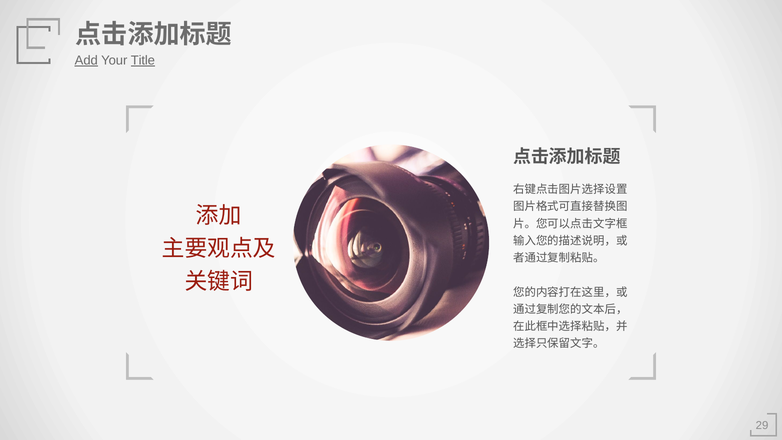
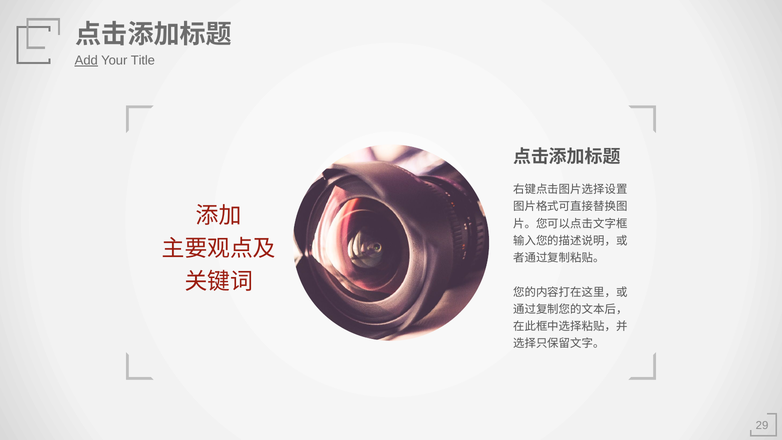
Title underline: present -> none
